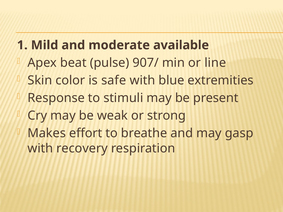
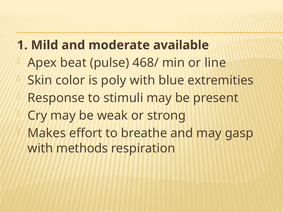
907/: 907/ -> 468/
safe: safe -> poly
recovery: recovery -> methods
